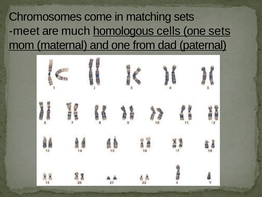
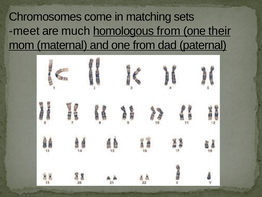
homologous cells: cells -> from
one sets: sets -> their
